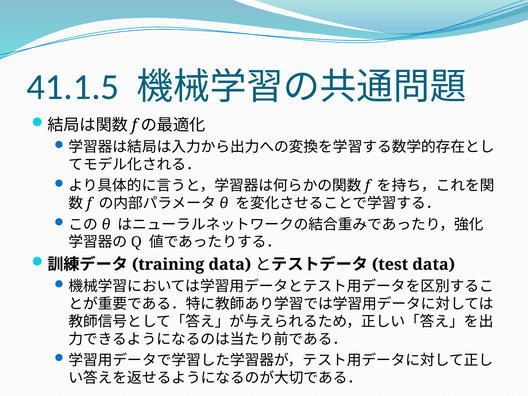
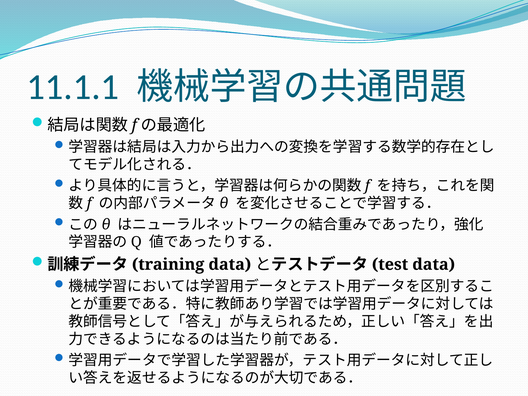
41.1.5: 41.1.5 -> 11.1.1
